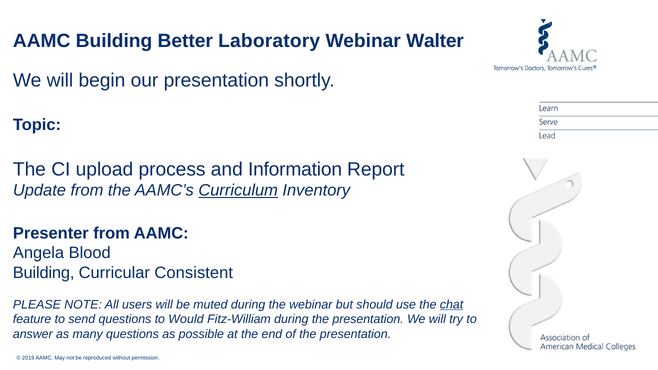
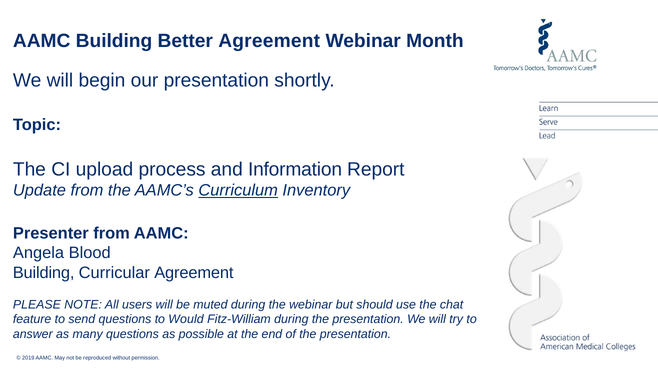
Better Laboratory: Laboratory -> Agreement
Walter: Walter -> Month
Curricular Consistent: Consistent -> Agreement
chat underline: present -> none
